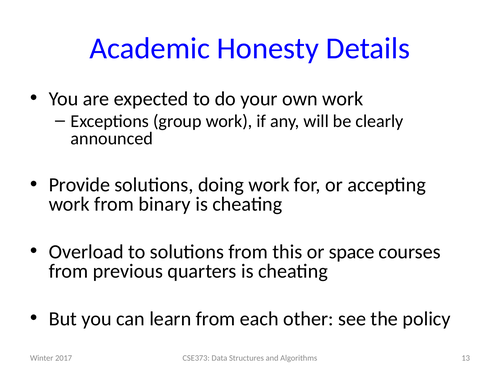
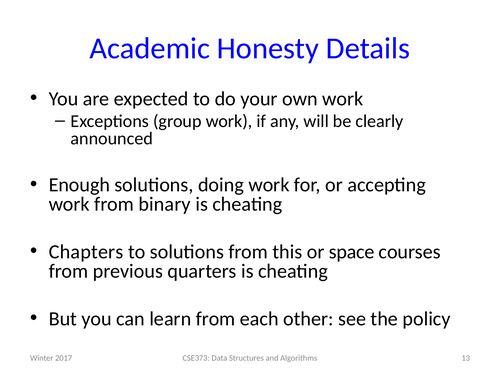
Provide: Provide -> Enough
Overload: Overload -> Chapters
